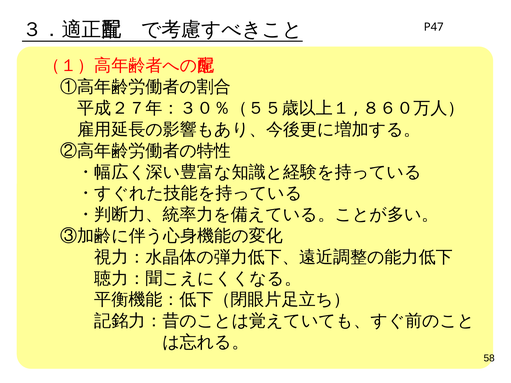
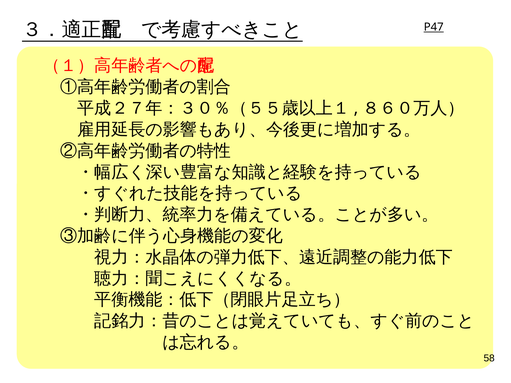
P47 underline: none -> present
